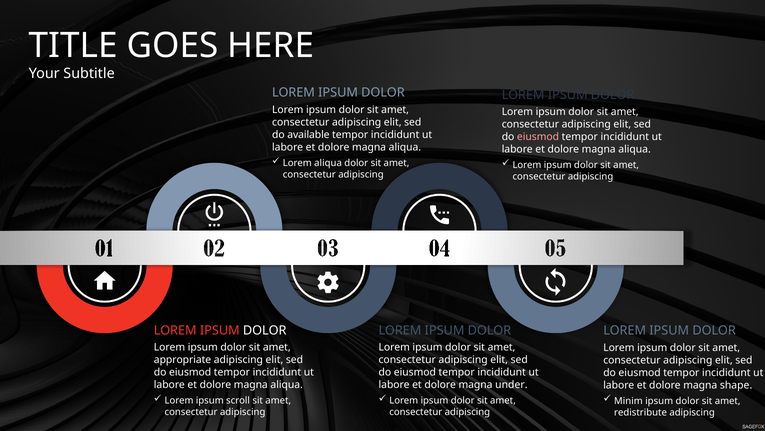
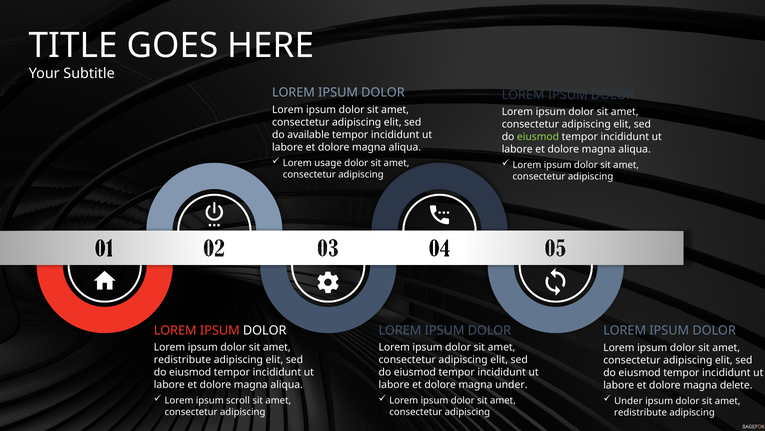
eiusmod at (538, 137) colour: pink -> light green
Lorem aliqua: aliqua -> usage
appropriate at (183, 359): appropriate -> redistribute
shape: shape -> delete
Minim at (628, 400): Minim -> Under
